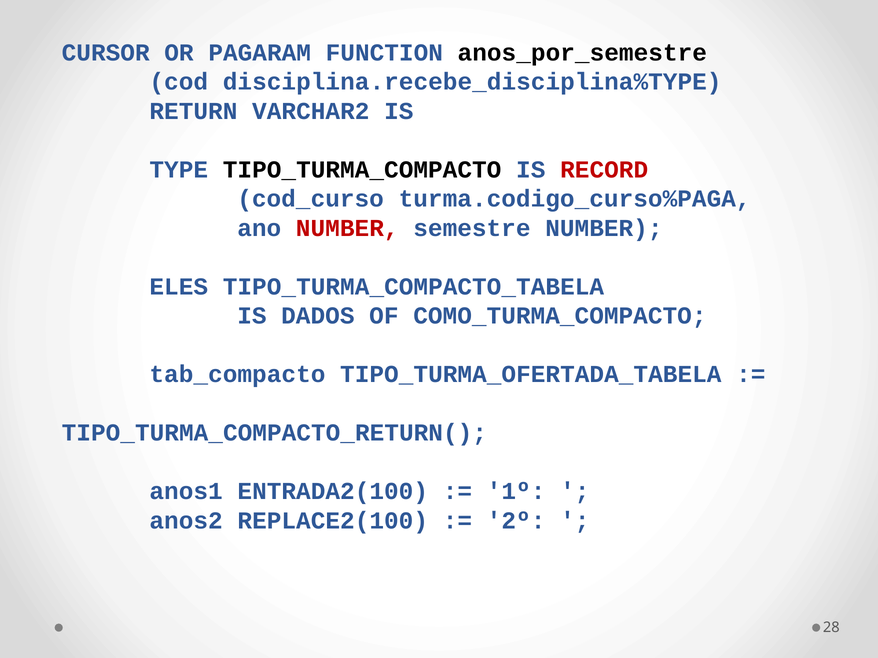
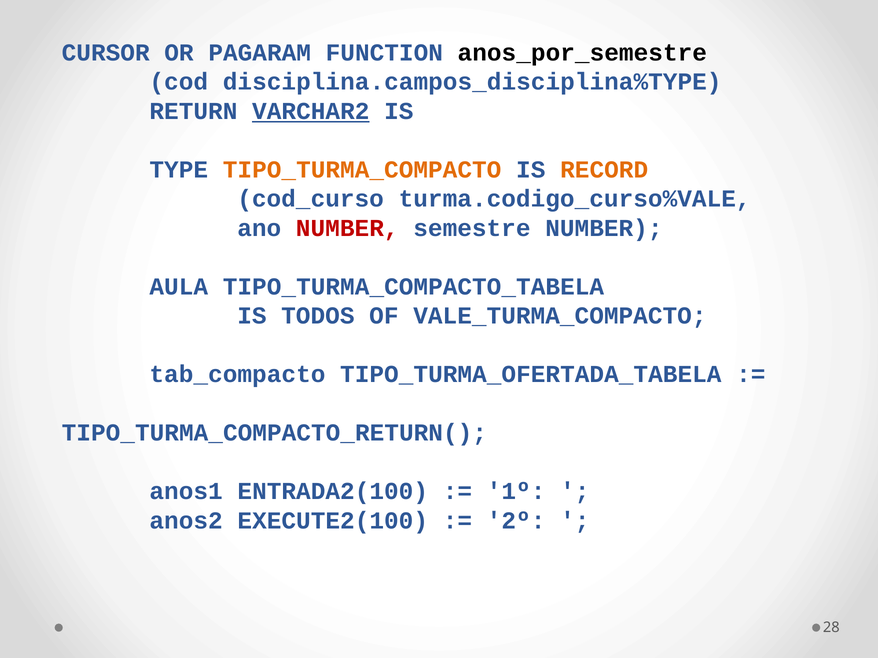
disciplina.recebe_disciplina%TYPE: disciplina.recebe_disciplina%TYPE -> disciplina.campos_disciplina%TYPE
VARCHAR2 underline: none -> present
TIPO_TURMA_COMPACTO colour: black -> orange
RECORD colour: red -> orange
turma.codigo_curso%PAGA: turma.codigo_curso%PAGA -> turma.codigo_curso%VALE
ELES: ELES -> AULA
DADOS: DADOS -> TODOS
COMO_TURMA_COMPACTO: COMO_TURMA_COMPACTO -> VALE_TURMA_COMPACTO
REPLACE2(100: REPLACE2(100 -> EXECUTE2(100
